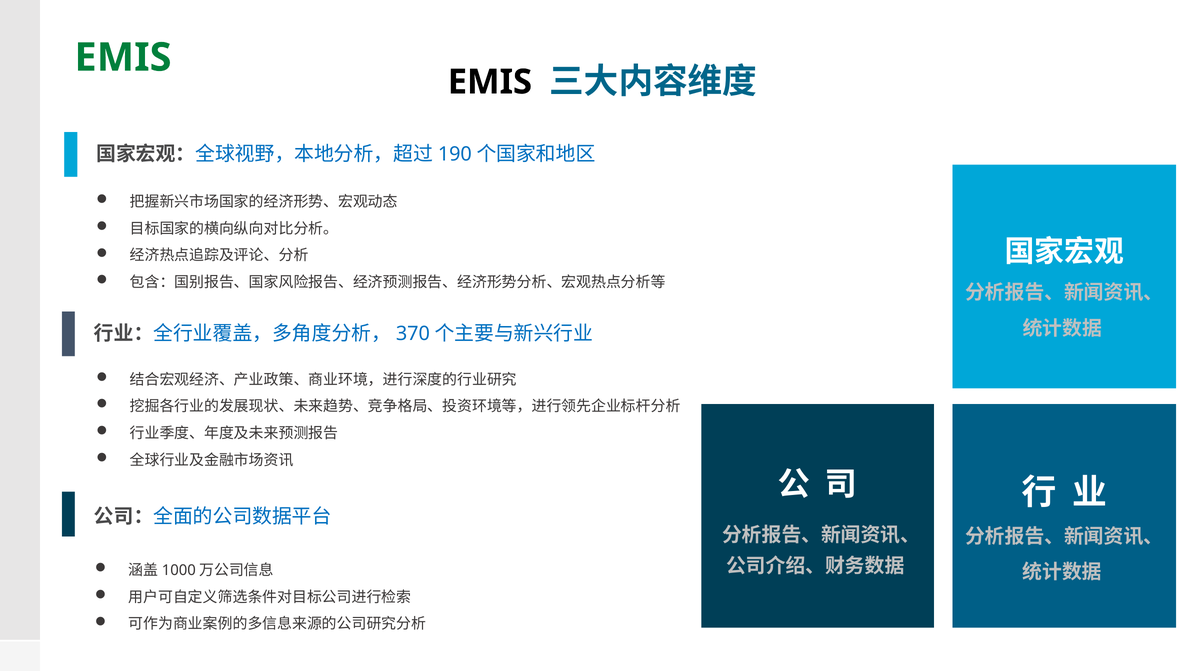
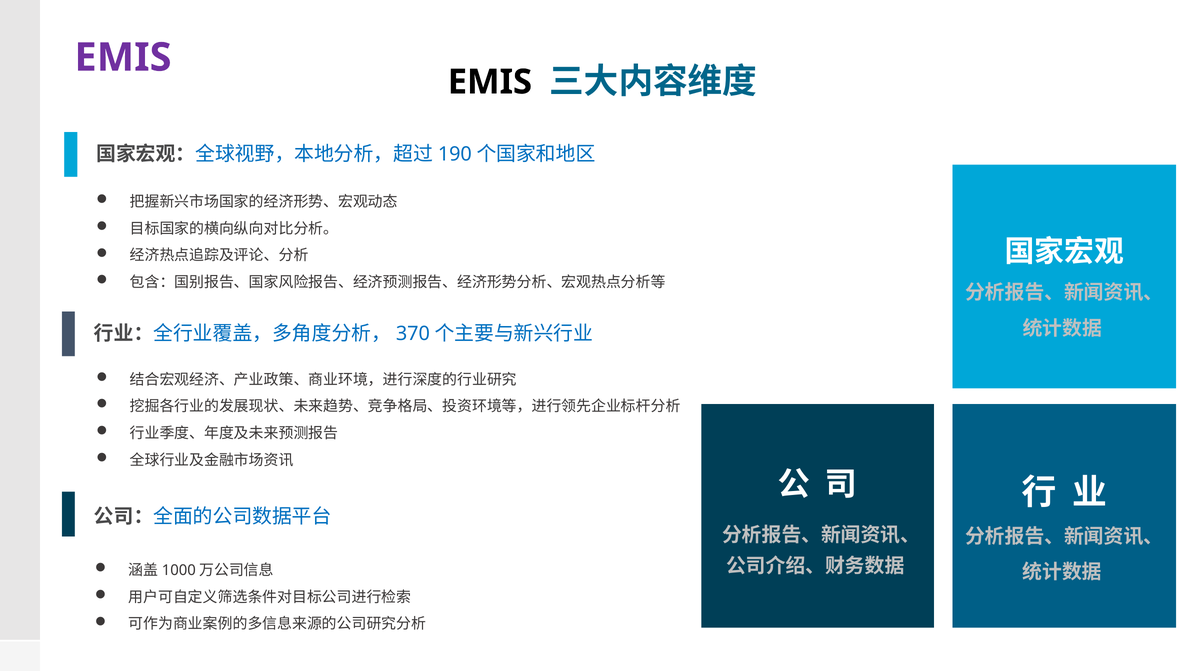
EMIS at (123, 57) colour: green -> purple
